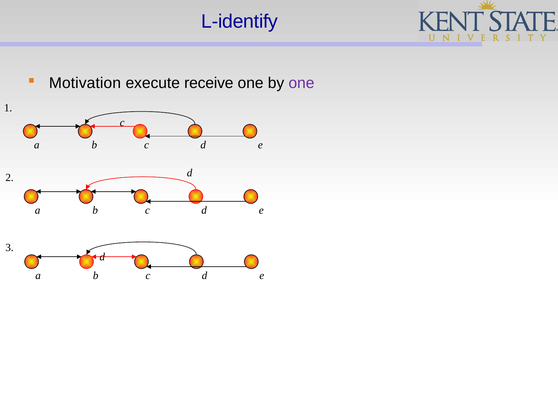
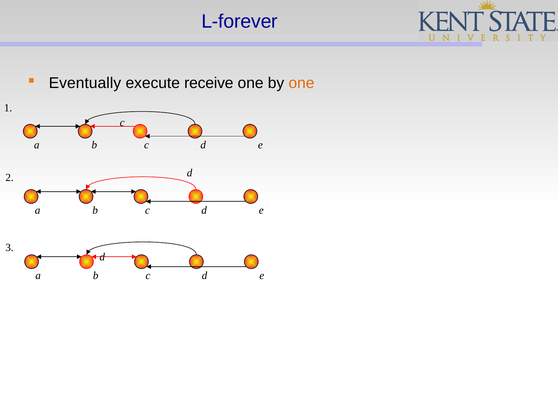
L-identify: L-identify -> L-forever
Motivation: Motivation -> Eventually
one at (301, 83) colour: purple -> orange
